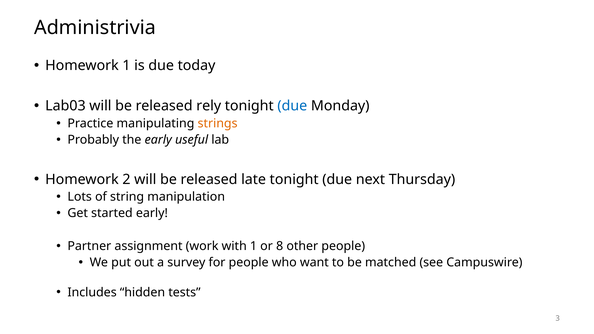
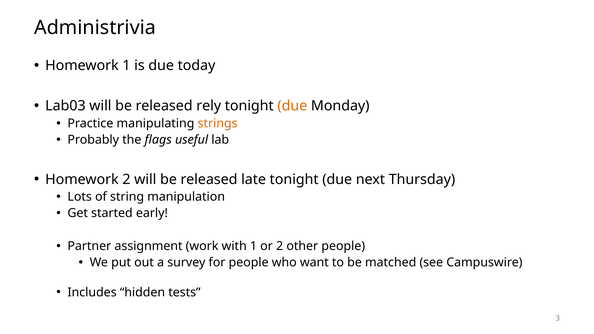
due at (292, 106) colour: blue -> orange
the early: early -> flags
or 8: 8 -> 2
